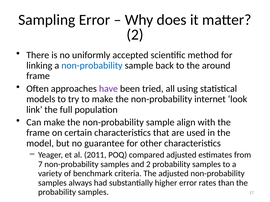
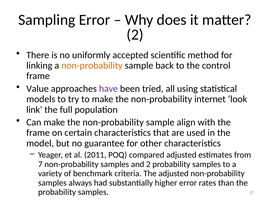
non-probability at (92, 66) colour: blue -> orange
around: around -> control
Often: Often -> Value
